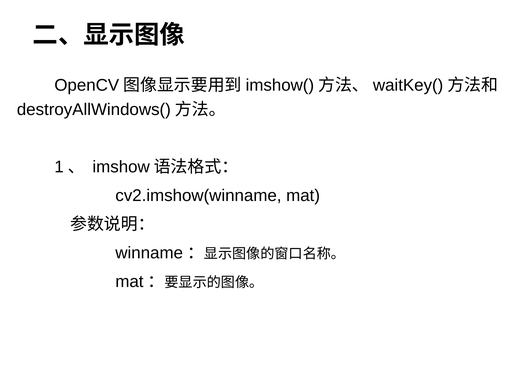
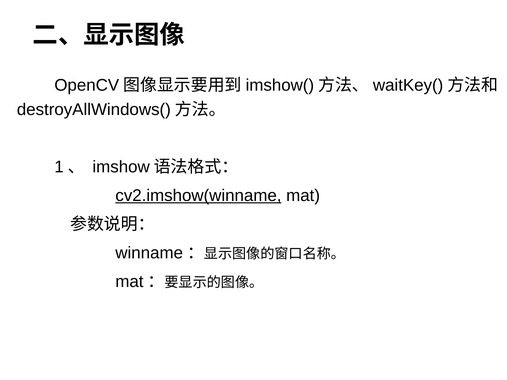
cv2.imshow(winname underline: none -> present
